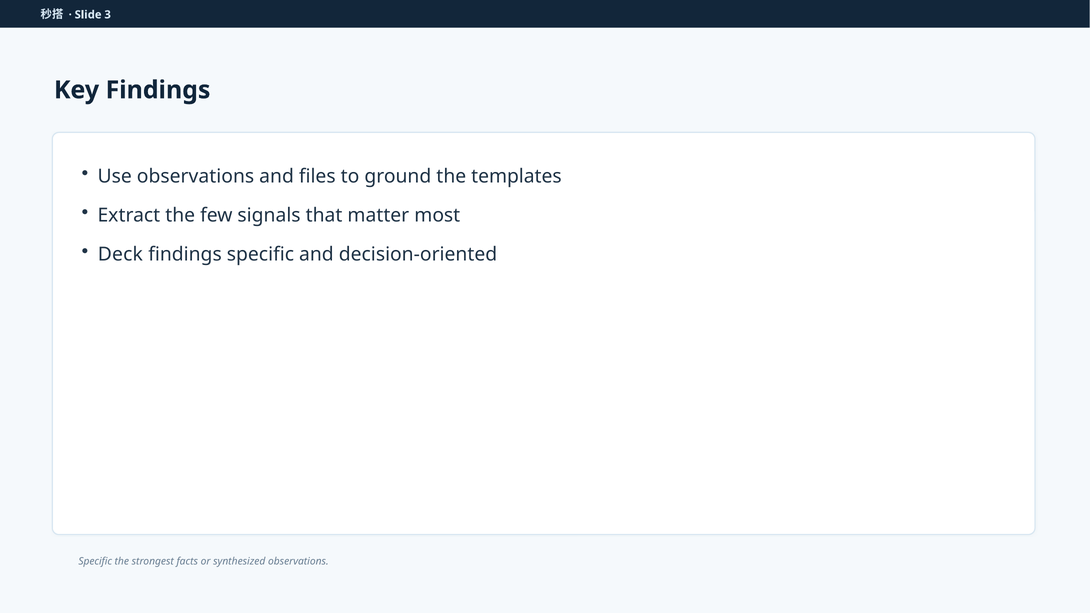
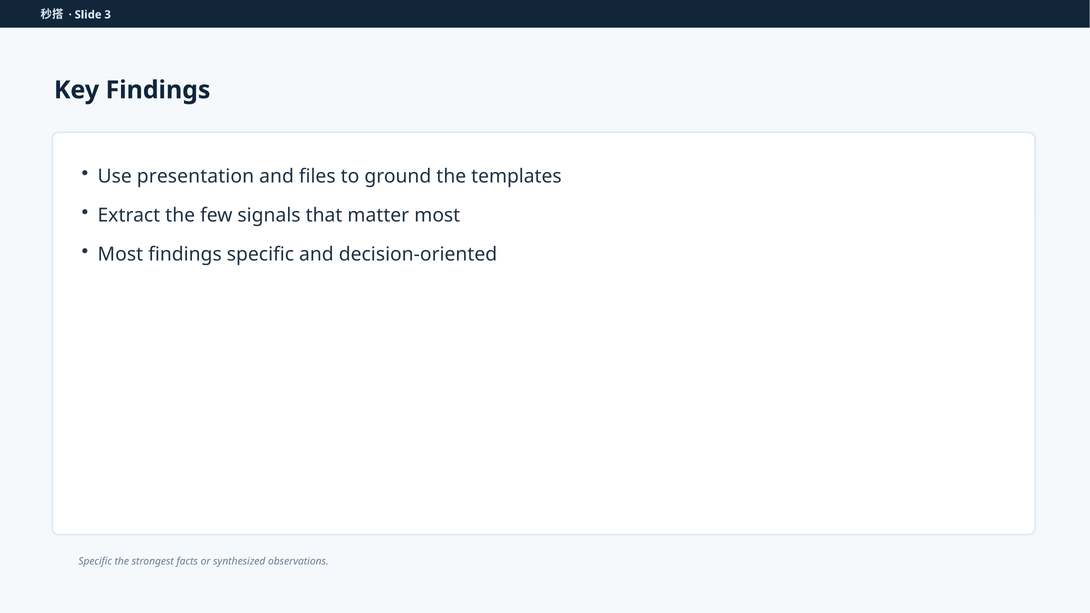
Use observations: observations -> presentation
Deck at (120, 255): Deck -> Most
